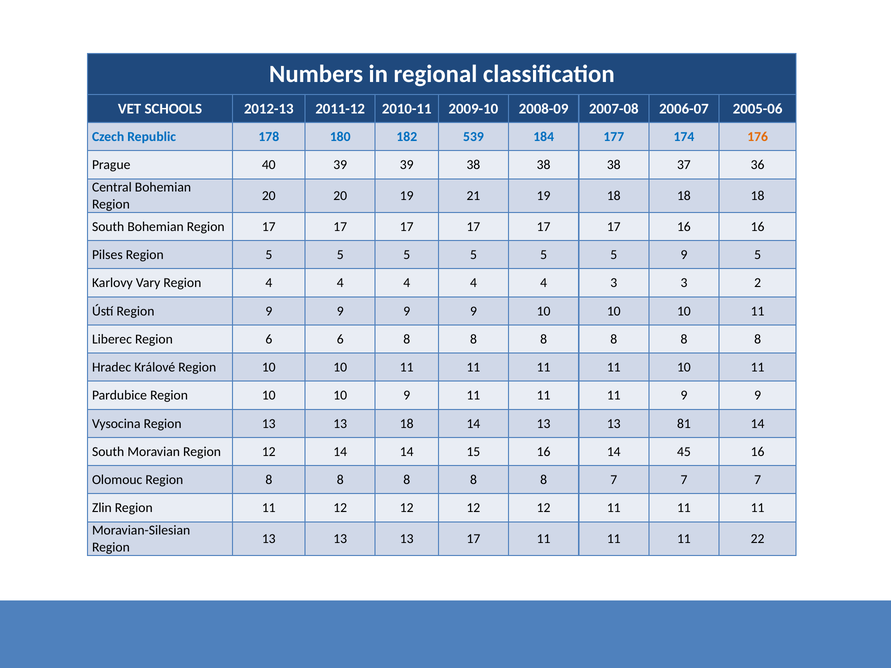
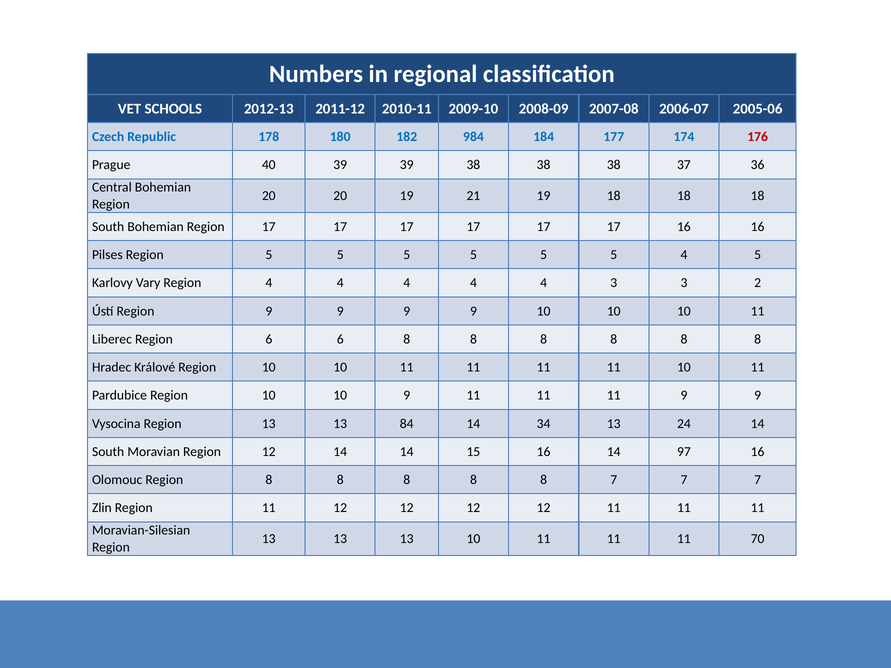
539: 539 -> 984
176 colour: orange -> red
5 9: 9 -> 4
13 18: 18 -> 84
14 13: 13 -> 34
81: 81 -> 24
45: 45 -> 97
13 17: 17 -> 10
22: 22 -> 70
